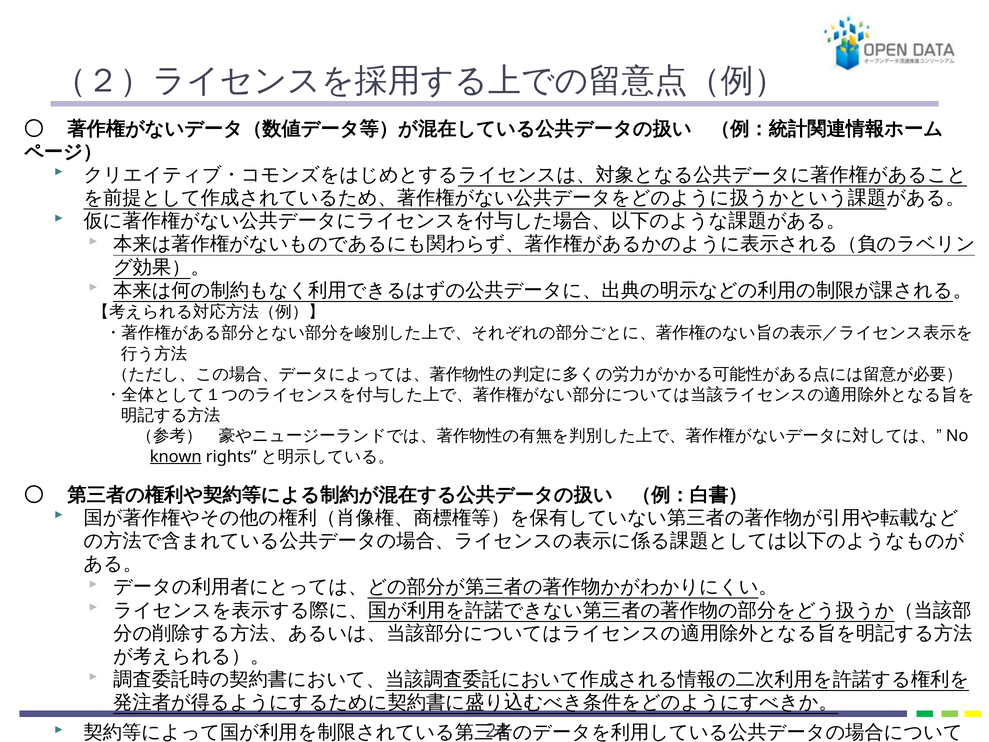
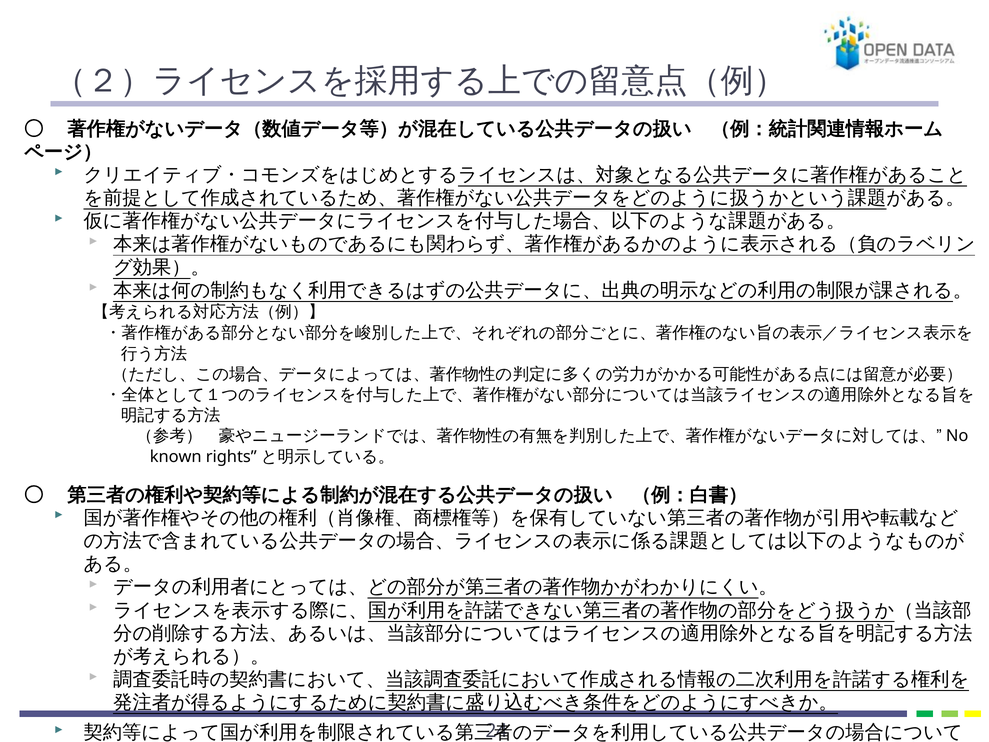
known underline: present -> none
